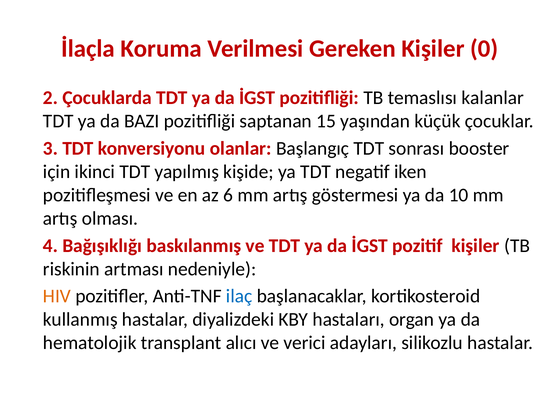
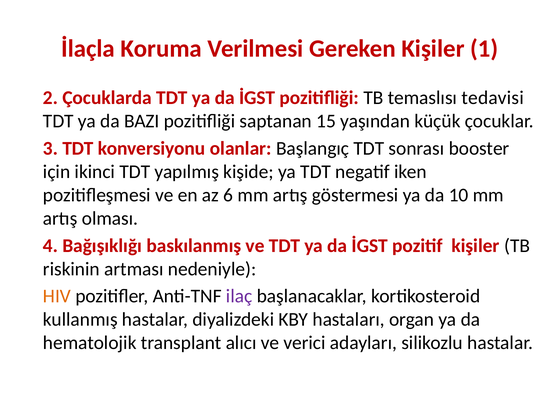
0: 0 -> 1
kalanlar: kalanlar -> tedavisi
ilaç colour: blue -> purple
